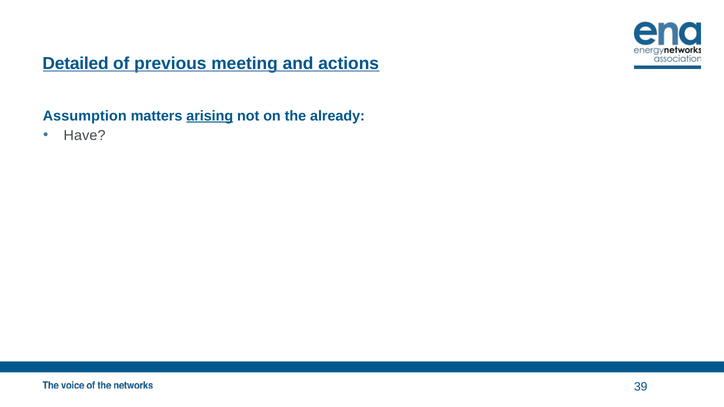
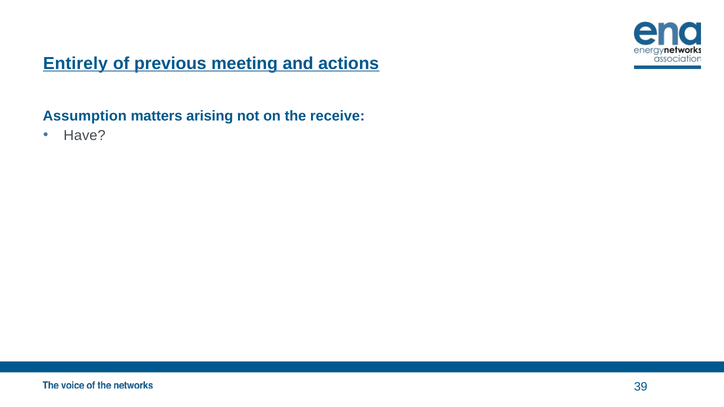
Detailed: Detailed -> Entirely
arising underline: present -> none
already: already -> receive
